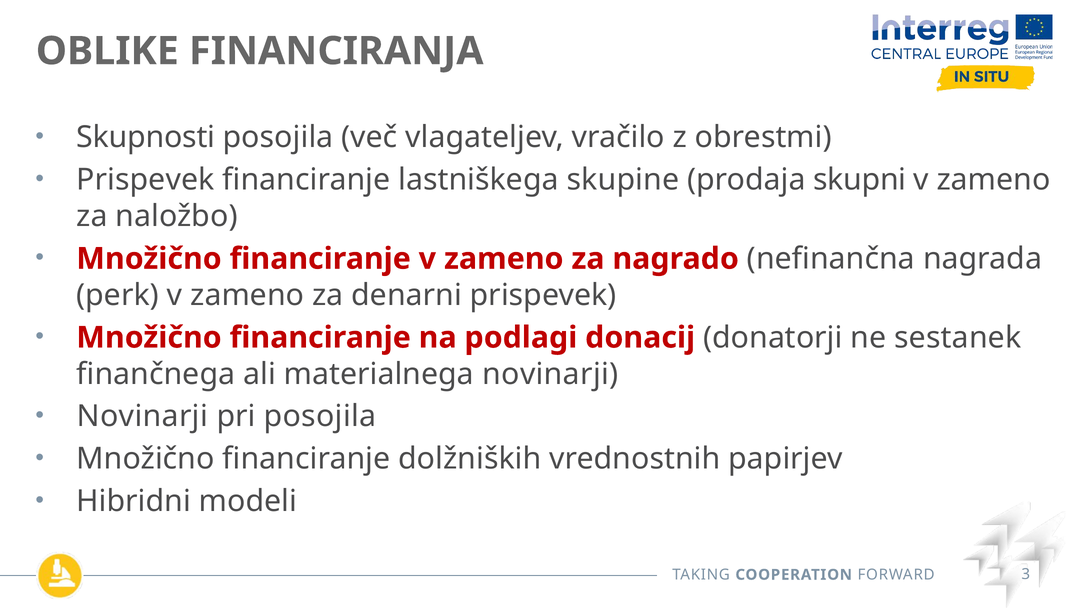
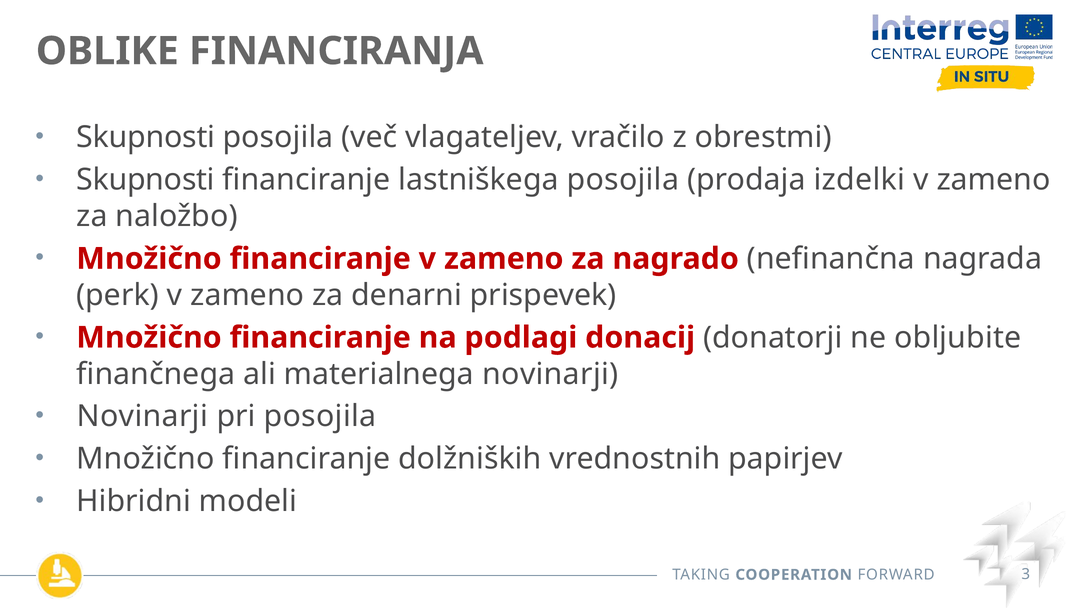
Prispevek at (145, 180): Prispevek -> Skupnosti
lastniškega skupine: skupine -> posojila
skupni: skupni -> izdelki
sestanek: sestanek -> obljubite
